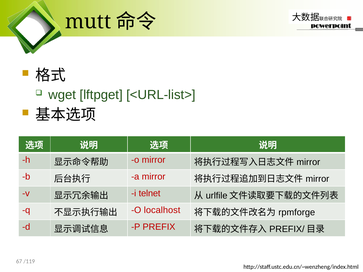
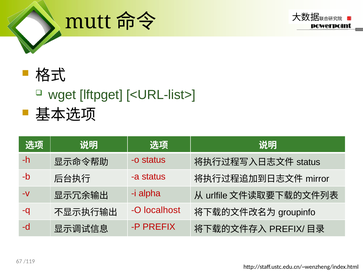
o mirror: mirror -> status
mirror at (308, 162): mirror -> status
a mirror: mirror -> status
telnet: telnet -> alpha
rpmforge: rpmforge -> groupinfo
